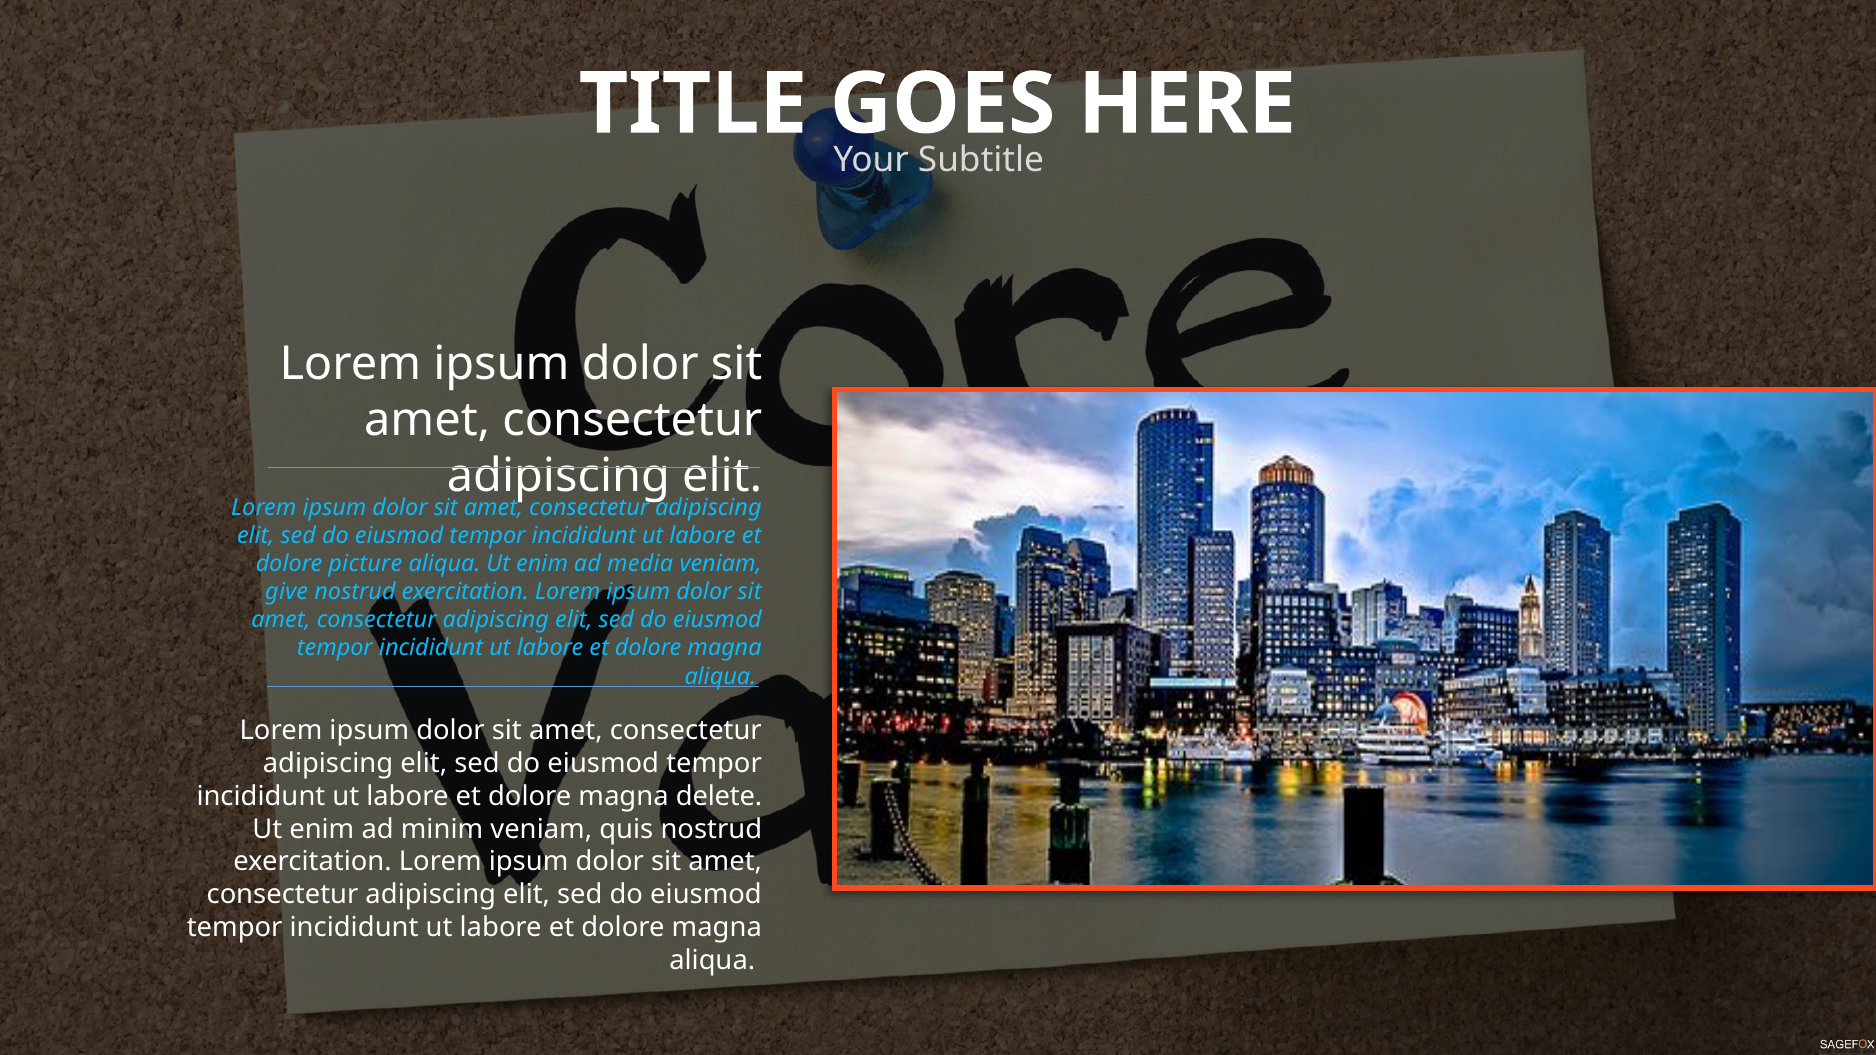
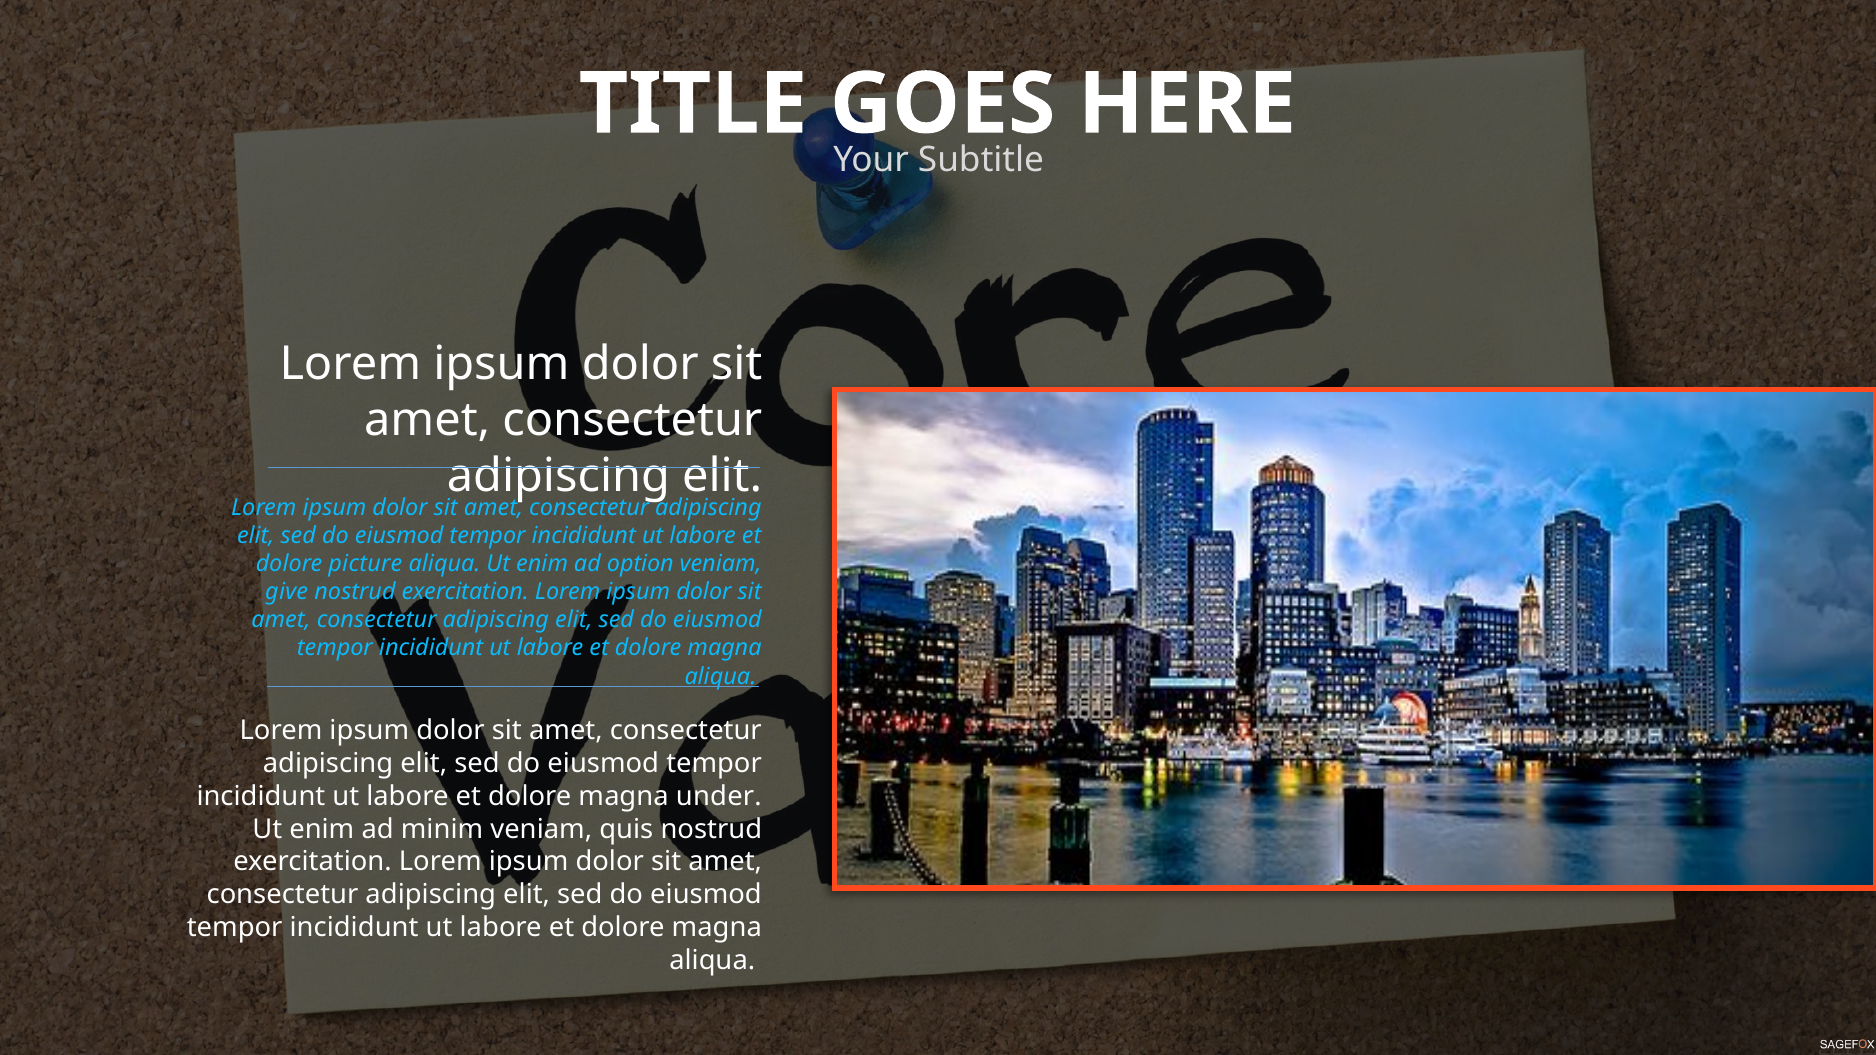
media: media -> option
delete: delete -> under
